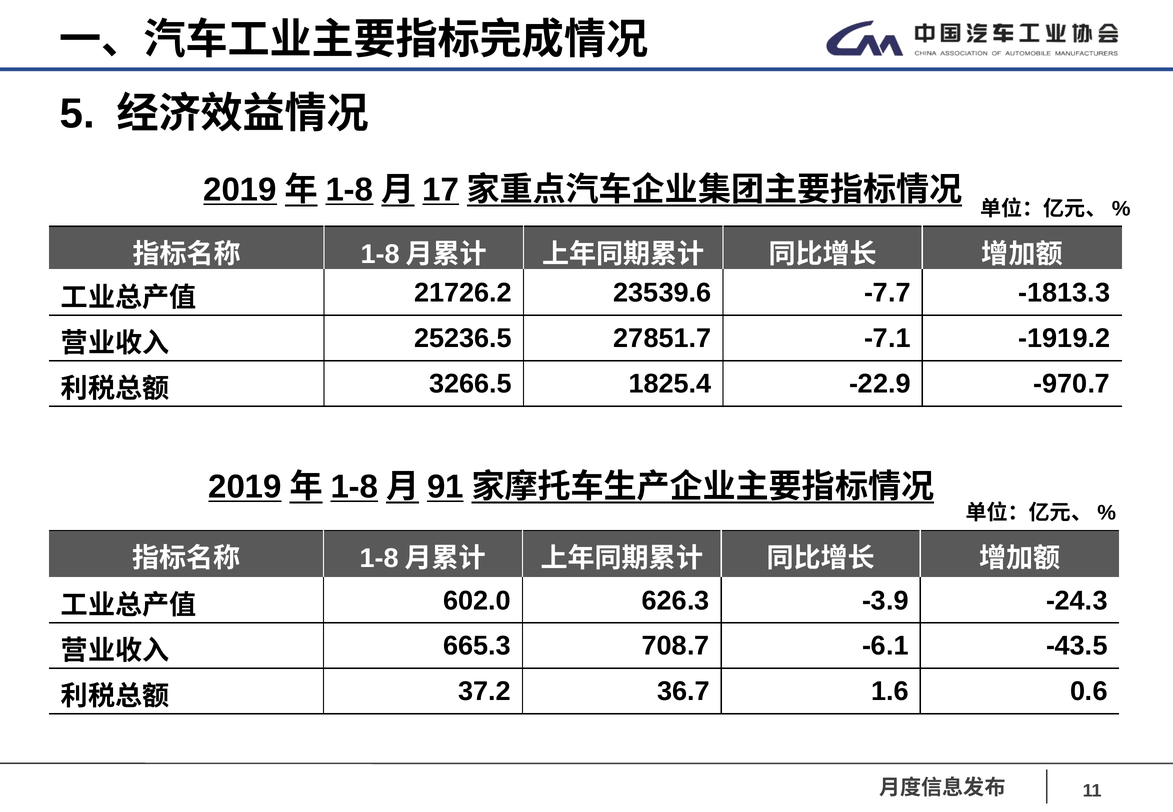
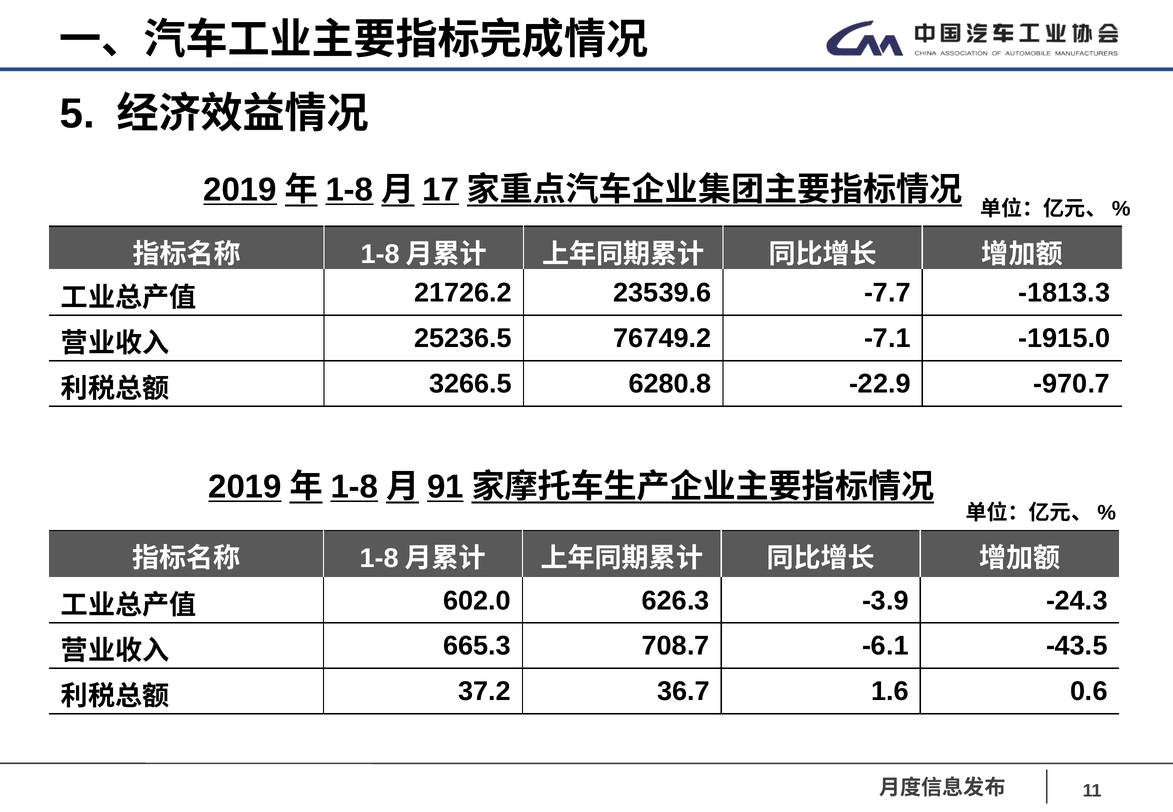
27851.7: 27851.7 -> 76749.2
-1919.2: -1919.2 -> -1915.0
1825.4: 1825.4 -> 6280.8
